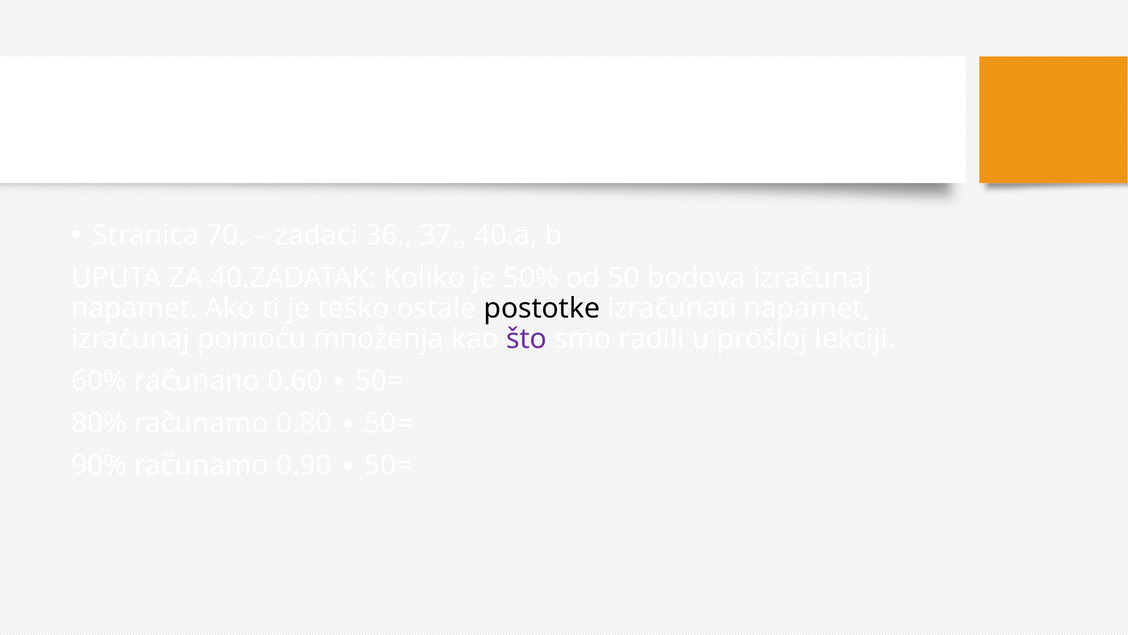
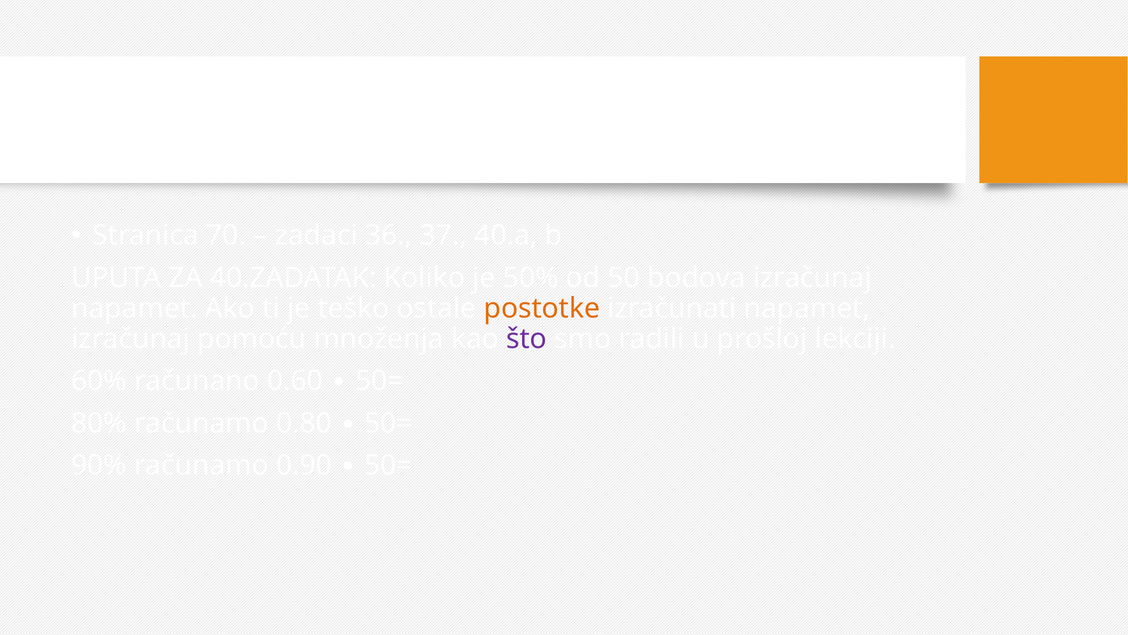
postotke colour: black -> orange
